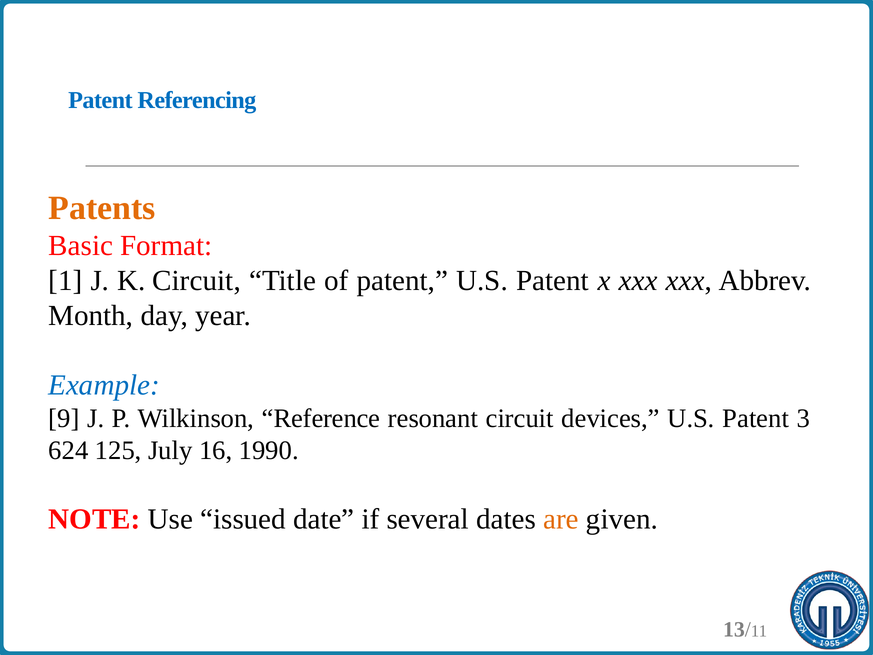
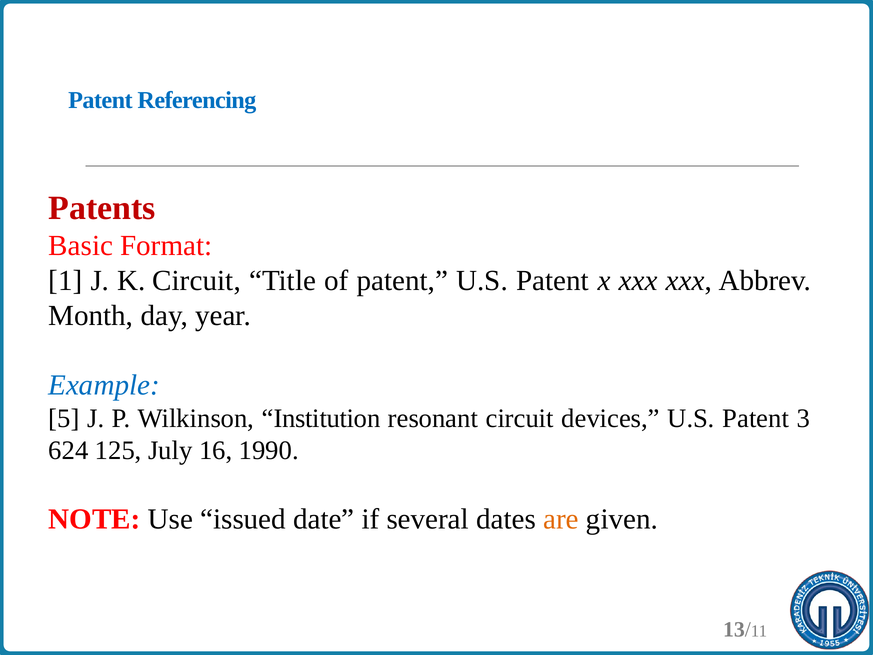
Patents colour: orange -> red
9: 9 -> 5
Reference: Reference -> Institution
